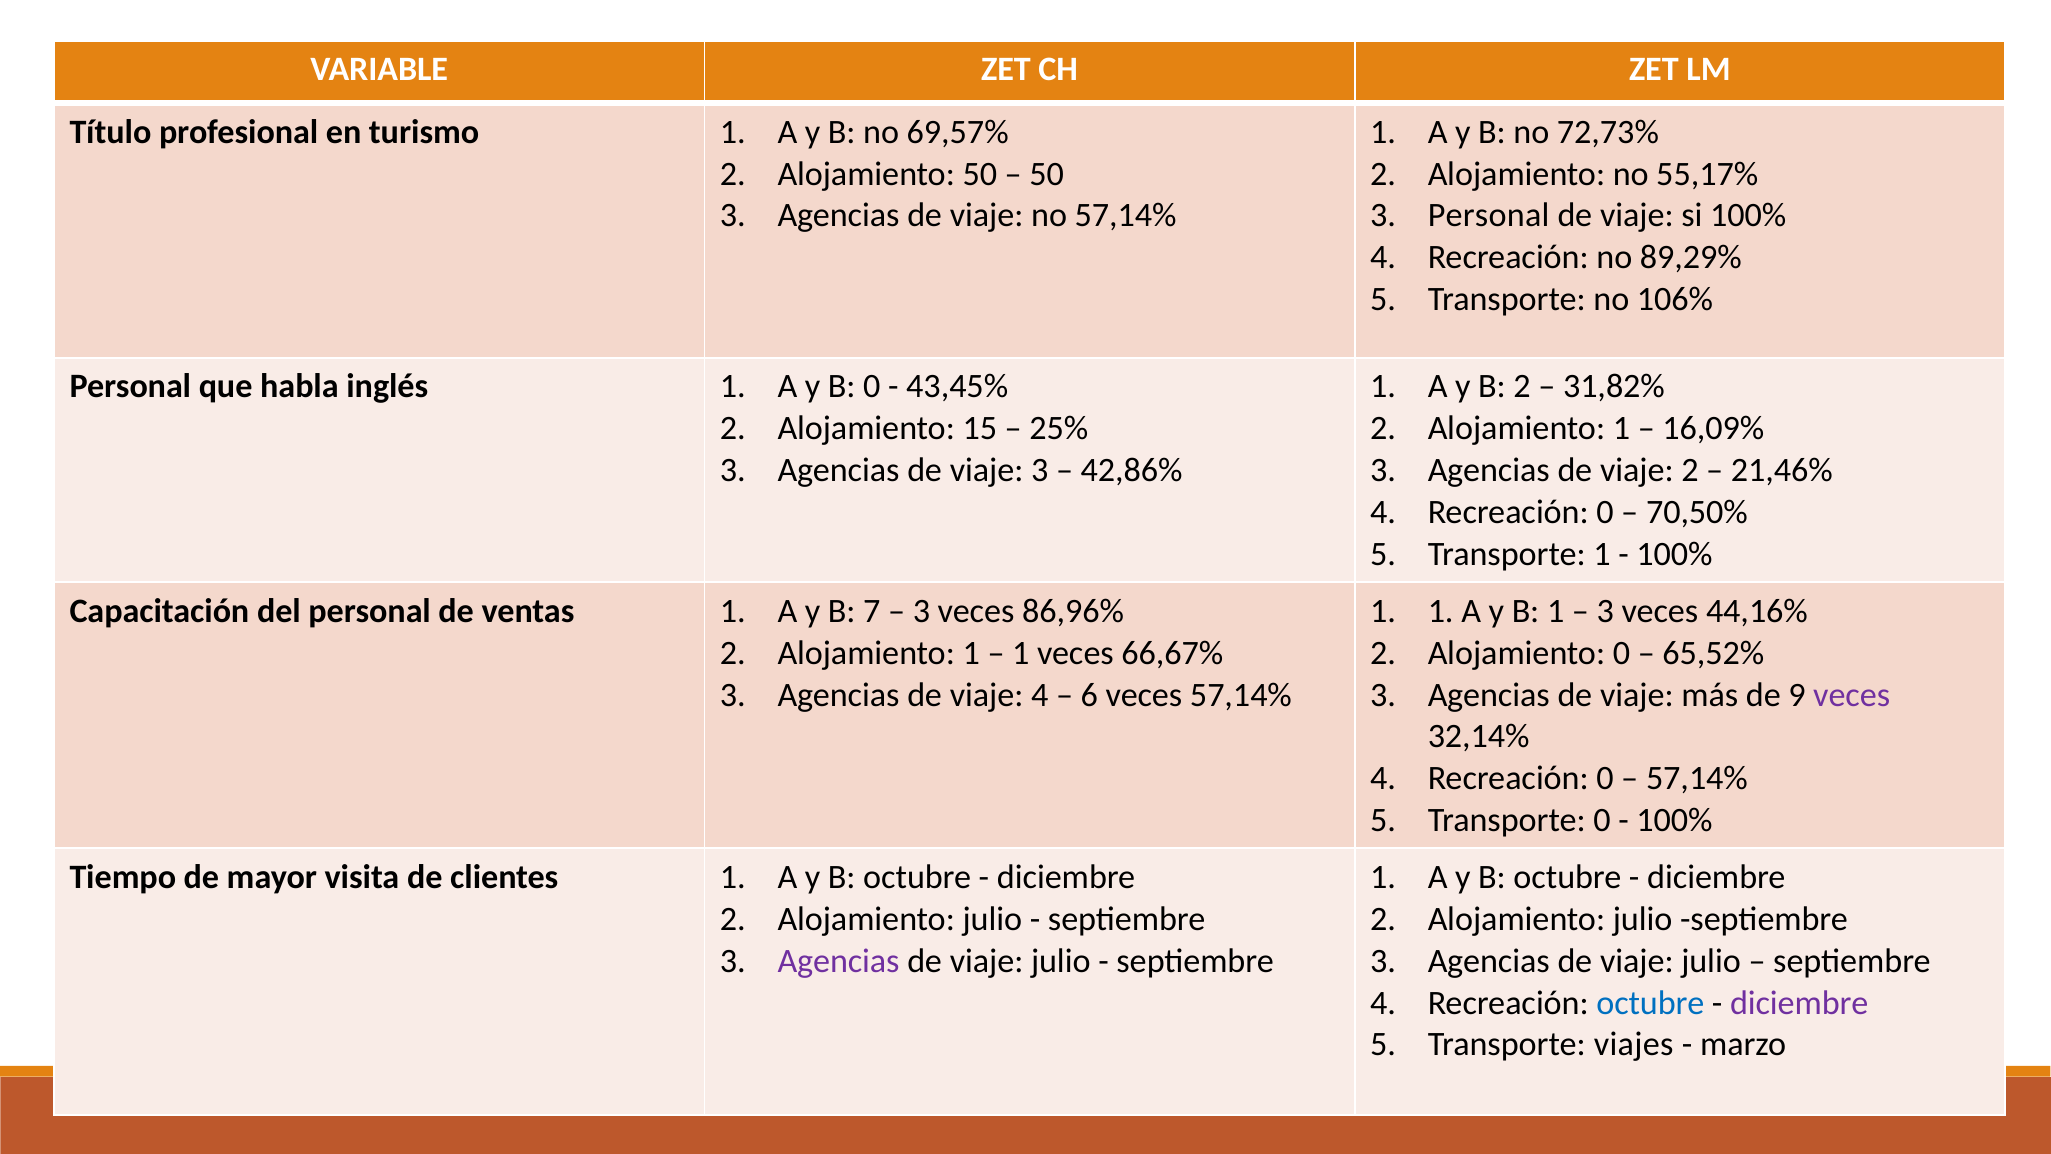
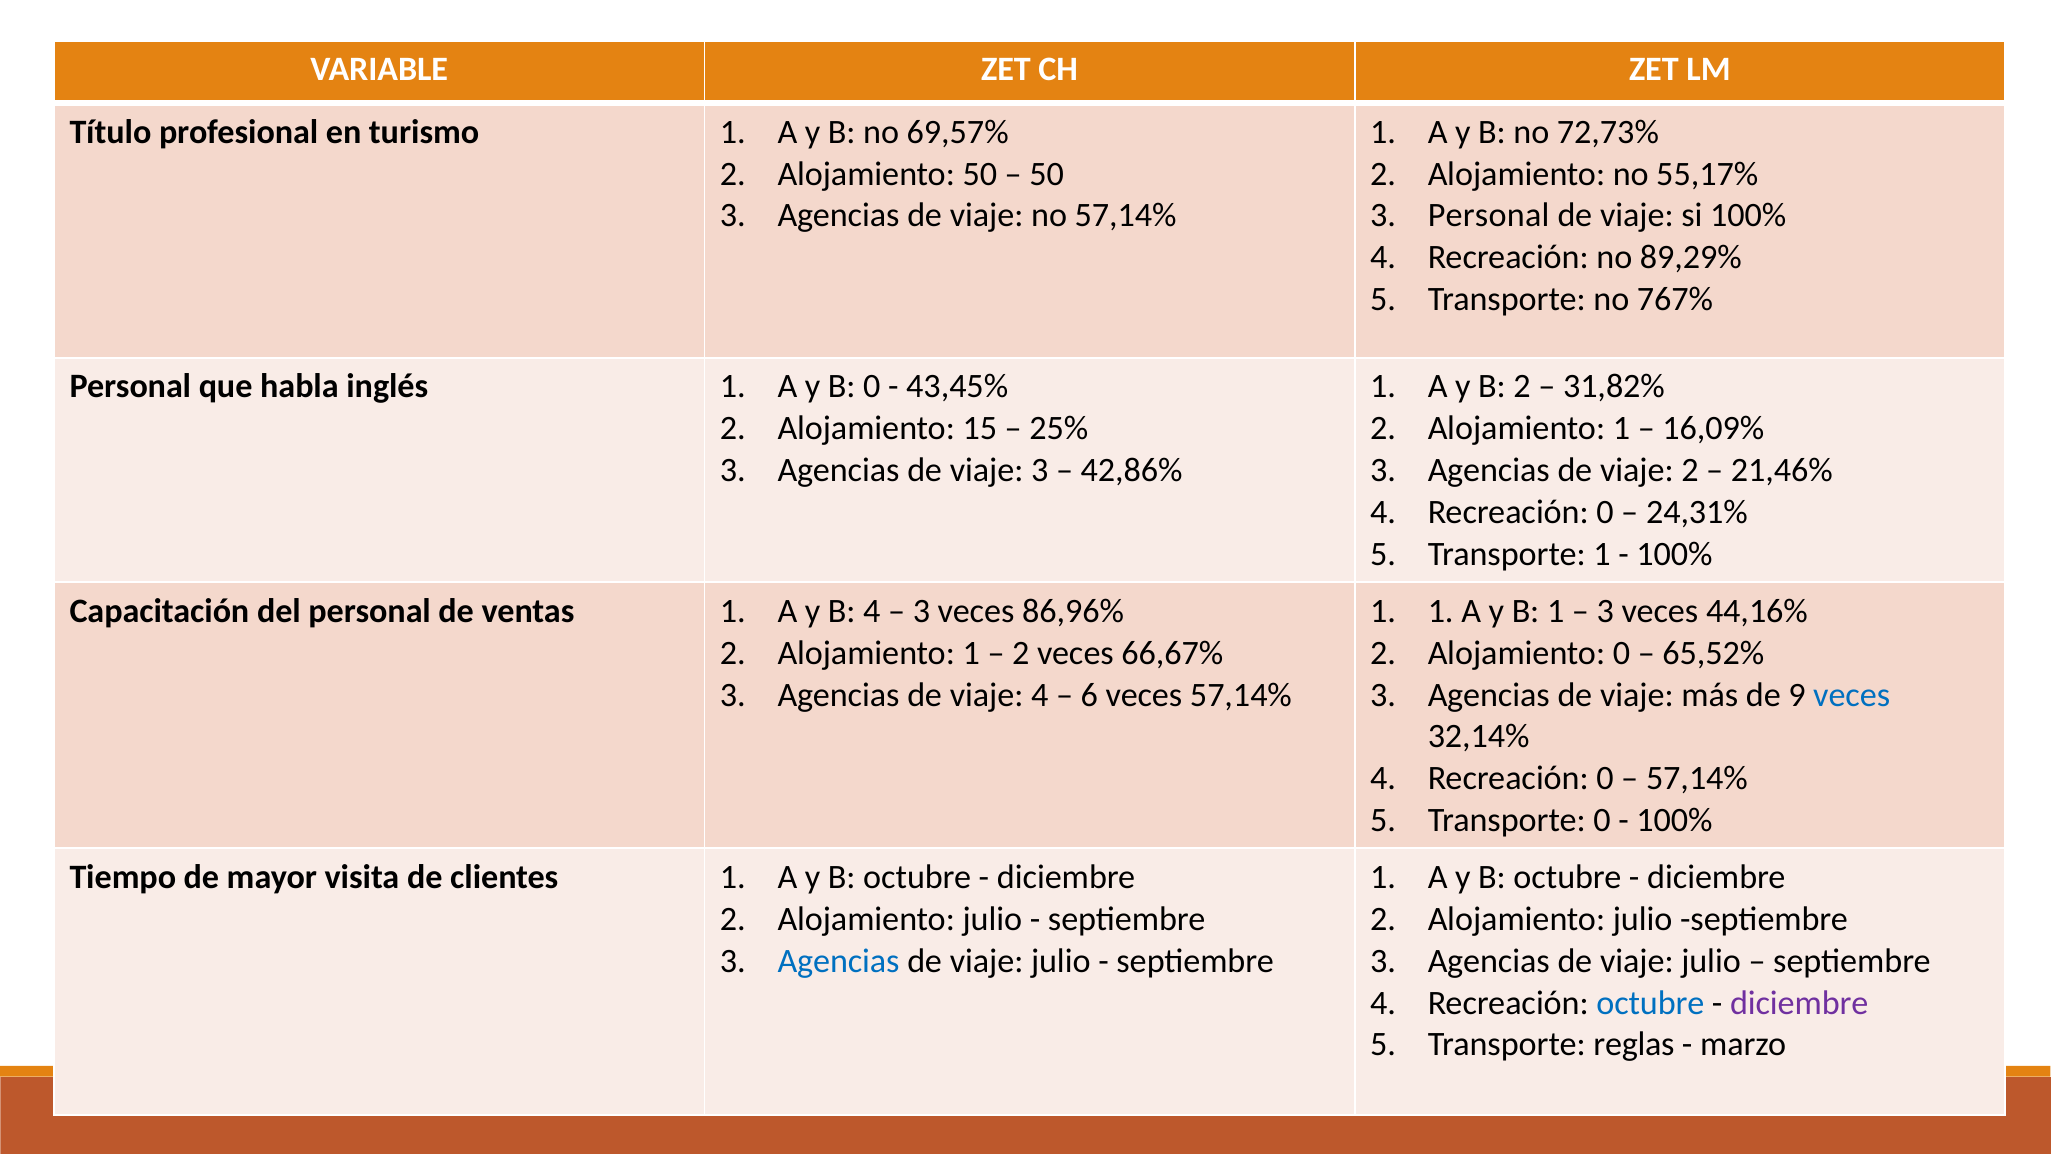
106%: 106% -> 767%
70,50%: 70,50% -> 24,31%
B 7: 7 -> 4
1 at (1021, 653): 1 -> 2
veces at (1852, 695) colour: purple -> blue
Agencias at (839, 961) colour: purple -> blue
viajes: viajes -> reglas
